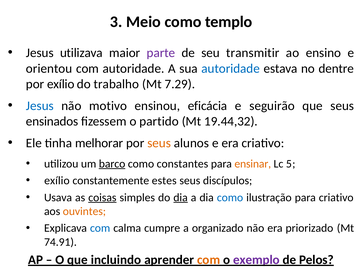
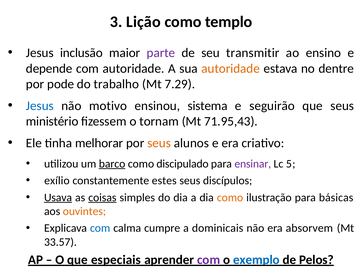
Meio: Meio -> Lição
utilizava: utilizava -> inclusão
orientou: orientou -> depende
autoridade at (231, 69) colour: blue -> orange
por exílio: exílio -> pode
eficácia: eficácia -> sistema
ensinados: ensinados -> ministério
partido: partido -> tornam
19.44,32: 19.44,32 -> 71.95,43
constantes: constantes -> discipulado
ensinar colour: orange -> purple
Usava underline: none -> present
dia at (181, 198) underline: present -> none
como at (230, 198) colour: blue -> orange
para criativo: criativo -> básicas
organizado: organizado -> dominicais
priorizado: priorizado -> absorvem
74.91: 74.91 -> 33.57
incluindo: incluindo -> especiais
com at (209, 260) colour: orange -> purple
exemplo colour: purple -> blue
